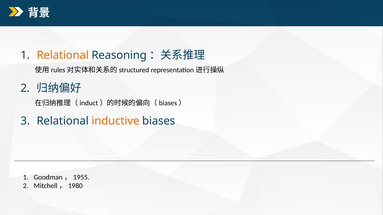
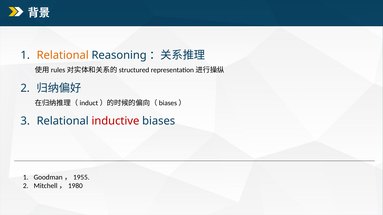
inductive colour: orange -> red
